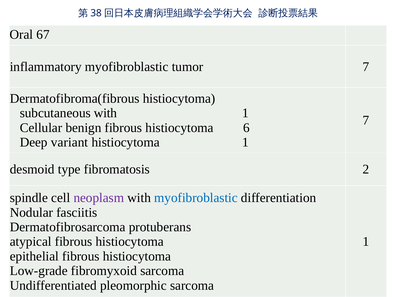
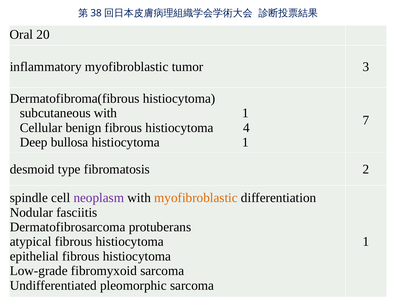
67: 67 -> 20
tumor 7: 7 -> 3
6: 6 -> 4
variant: variant -> bullosa
myofibroblastic at (196, 198) colour: blue -> orange
